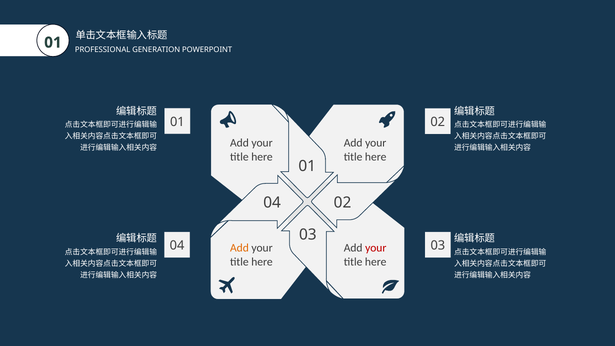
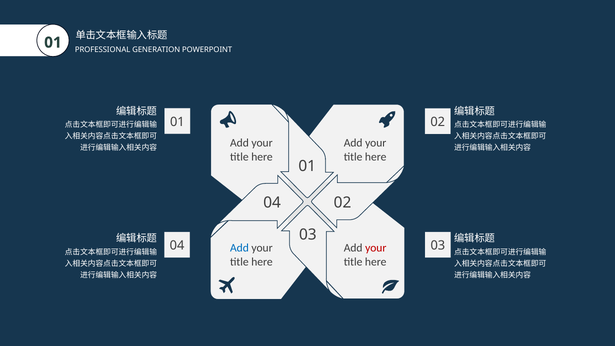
Add at (239, 248) colour: orange -> blue
